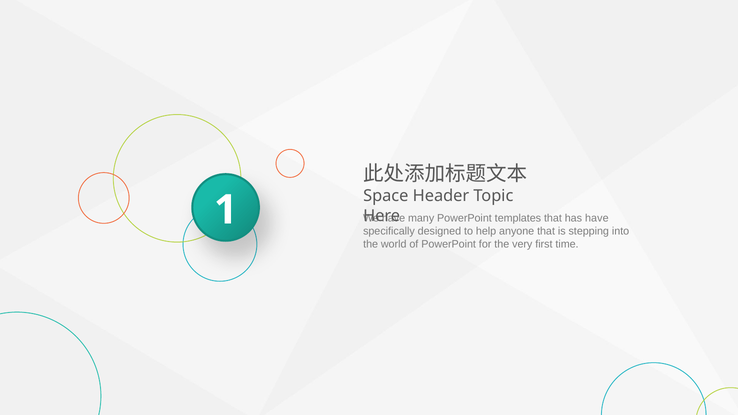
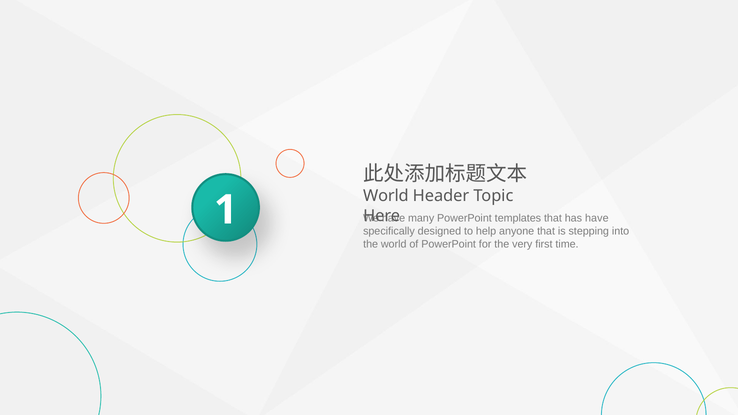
Space at (386, 196): Space -> World
